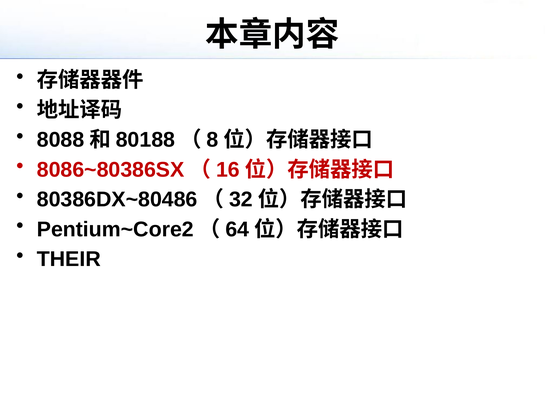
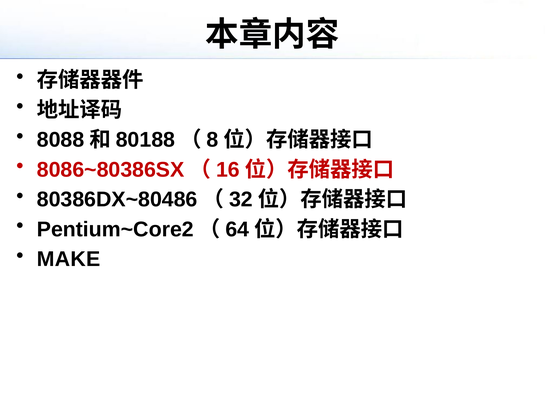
THEIR: THEIR -> MAKE
